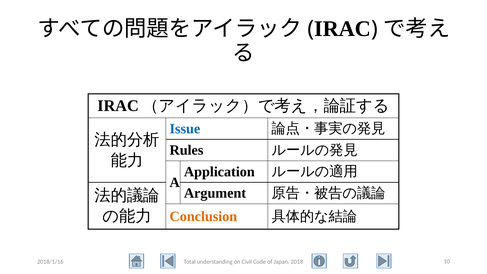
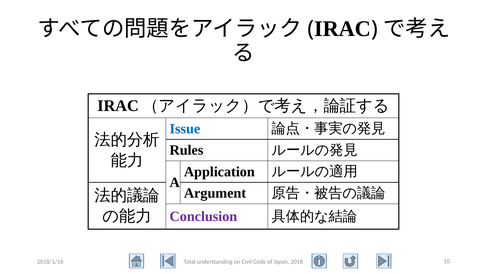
Conclusion colour: orange -> purple
